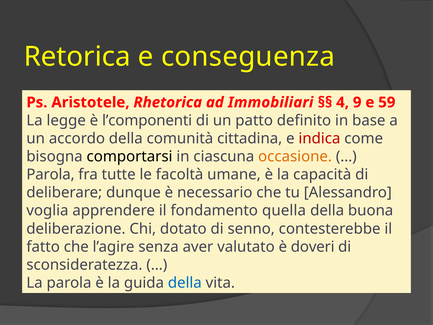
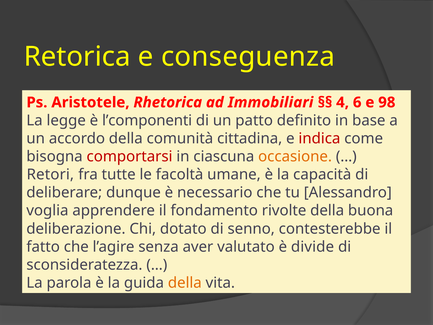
9: 9 -> 6
59: 59 -> 98
comportarsi colour: black -> red
Parola at (50, 174): Parola -> Retori
quella: quella -> rivolte
doveri: doveri -> divide
della at (185, 283) colour: blue -> orange
